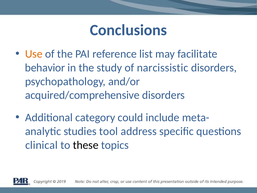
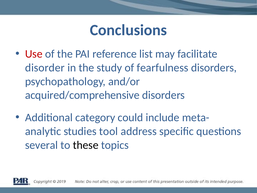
Use colour: orange -> red
behavior: behavior -> disorder
narcissistic: narcissistic -> fearfulness
clinical: clinical -> several
